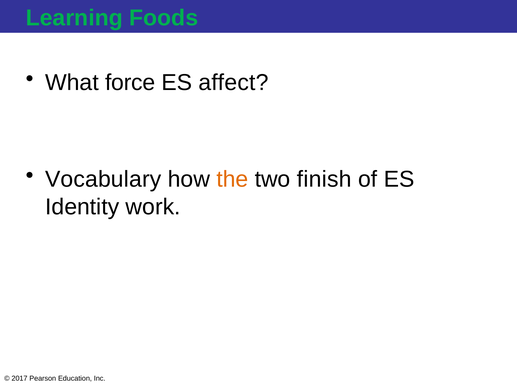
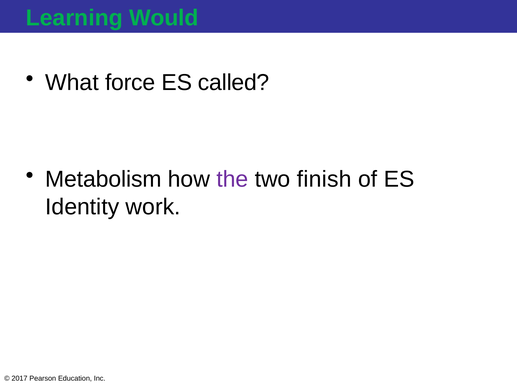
Foods: Foods -> Would
affect: affect -> called
Vocabulary: Vocabulary -> Metabolism
the colour: orange -> purple
